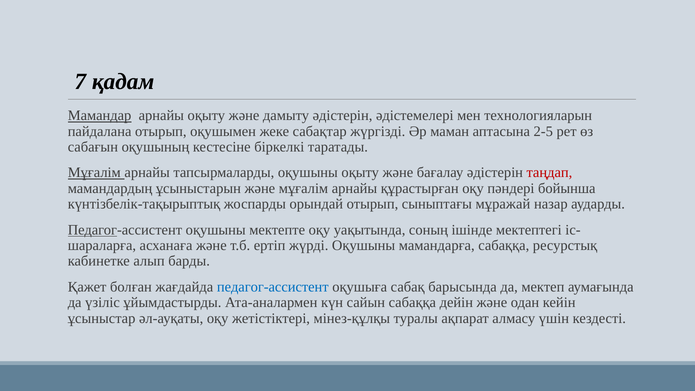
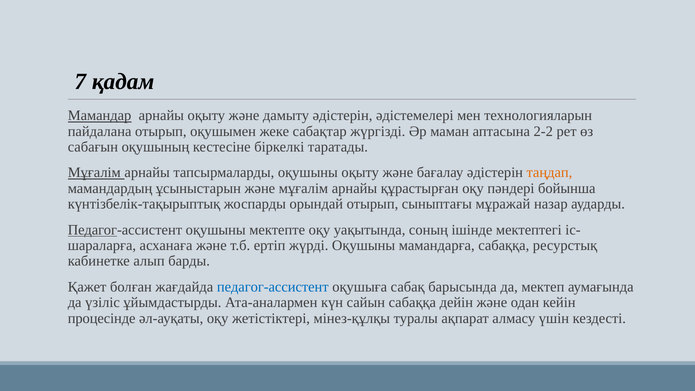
2-5: 2-5 -> 2-2
таңдап colour: red -> orange
ұсыныстар: ұсыныстар -> процесінде
